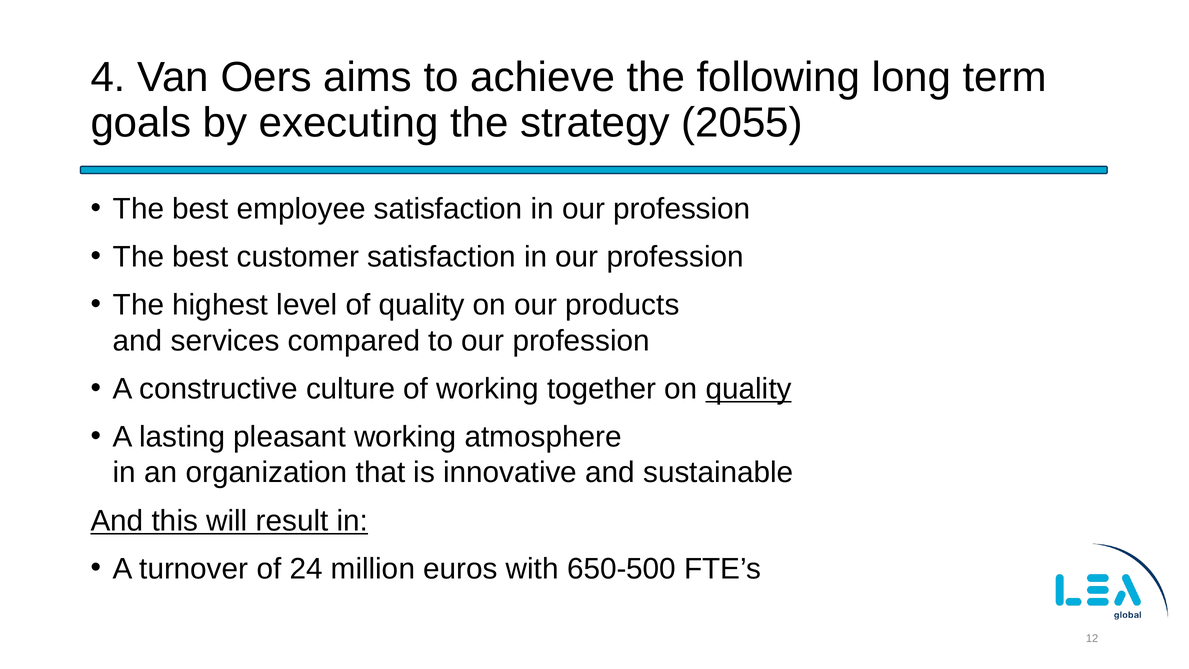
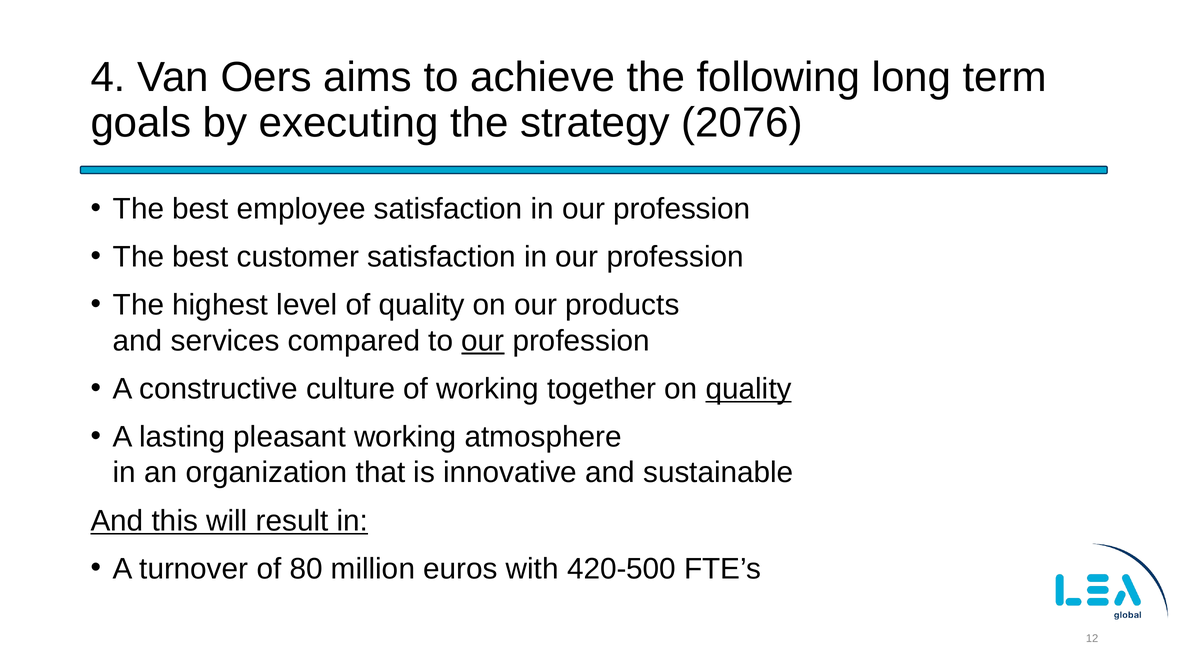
2055: 2055 -> 2076
our at (483, 341) underline: none -> present
24: 24 -> 80
650-500: 650-500 -> 420-500
